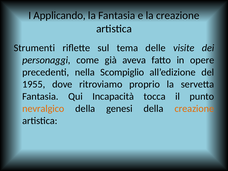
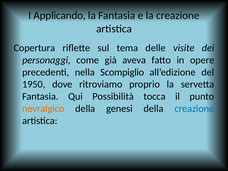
Strumenti: Strumenti -> Copertura
1955: 1955 -> 1950
Incapacità: Incapacità -> Possibilità
creazione at (194, 109) colour: orange -> blue
